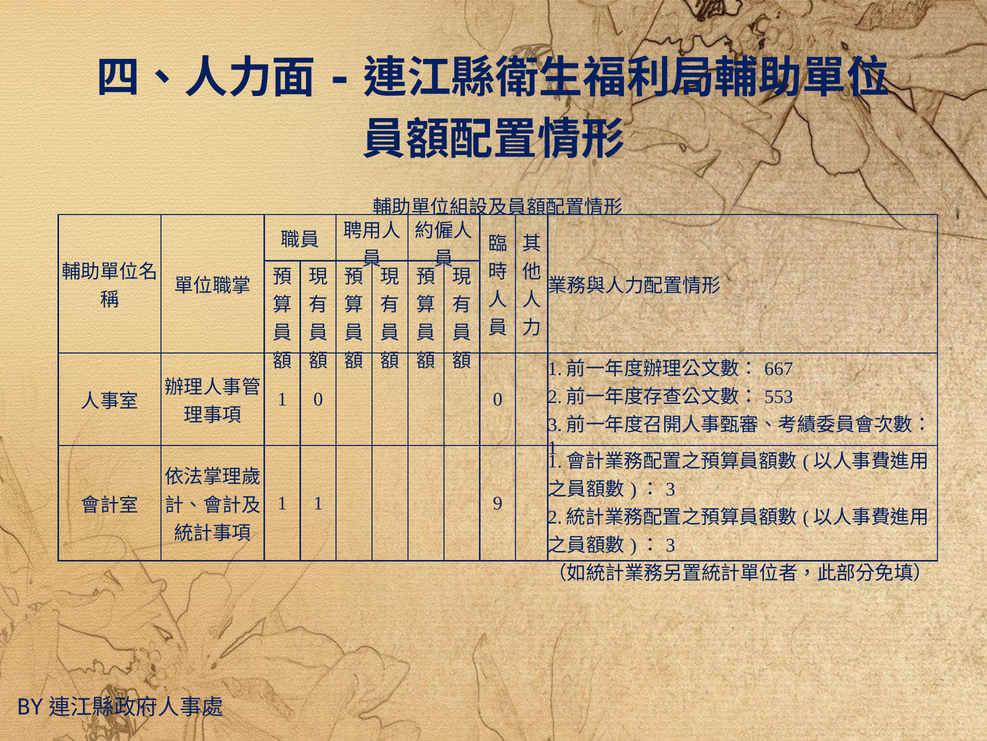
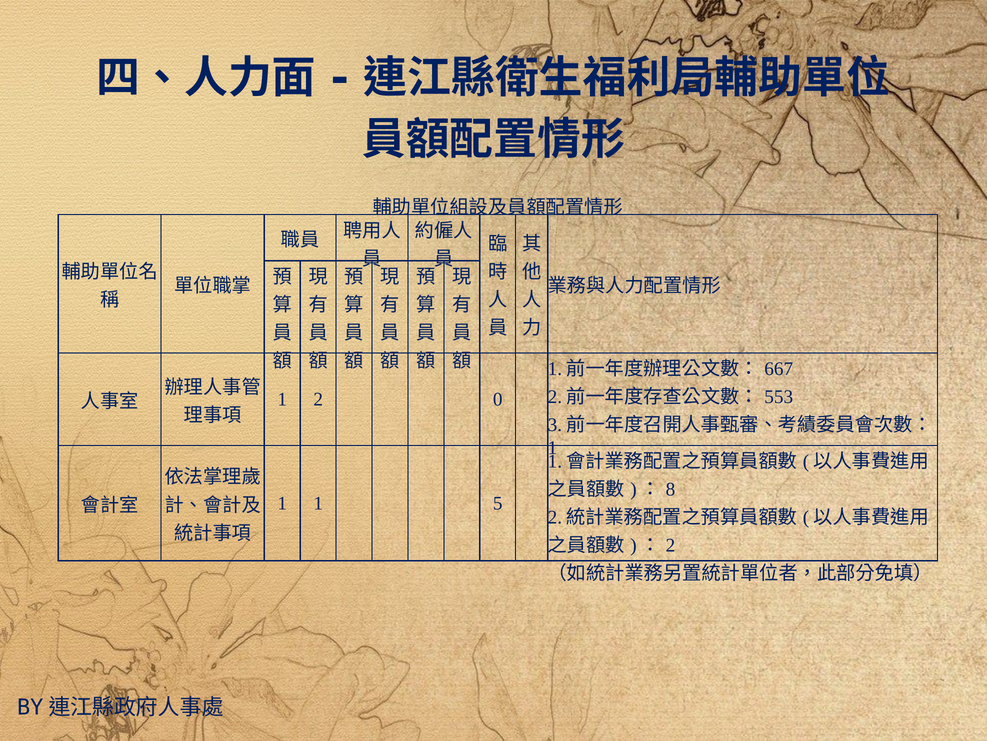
1 0: 0 -> 2
3 at (670, 489): 3 -> 8
9: 9 -> 5
3 at (670, 545): 3 -> 2
